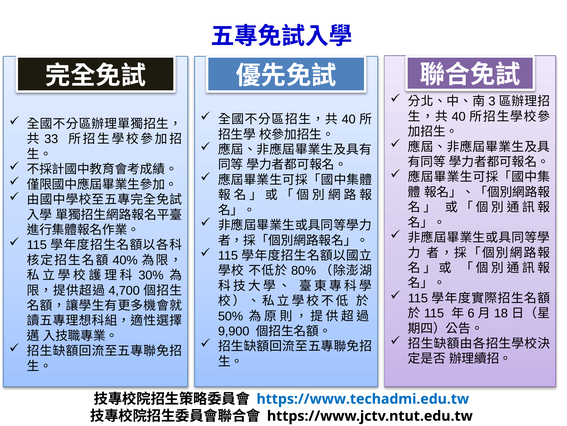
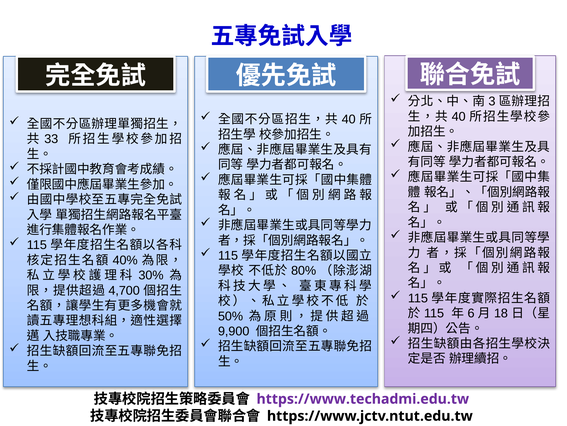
https://www.techadmi.edu.tw colour: blue -> purple
